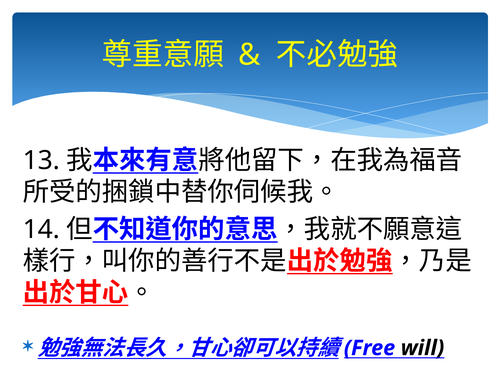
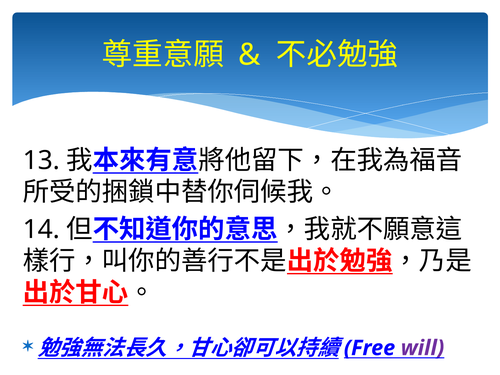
will colour: black -> purple
